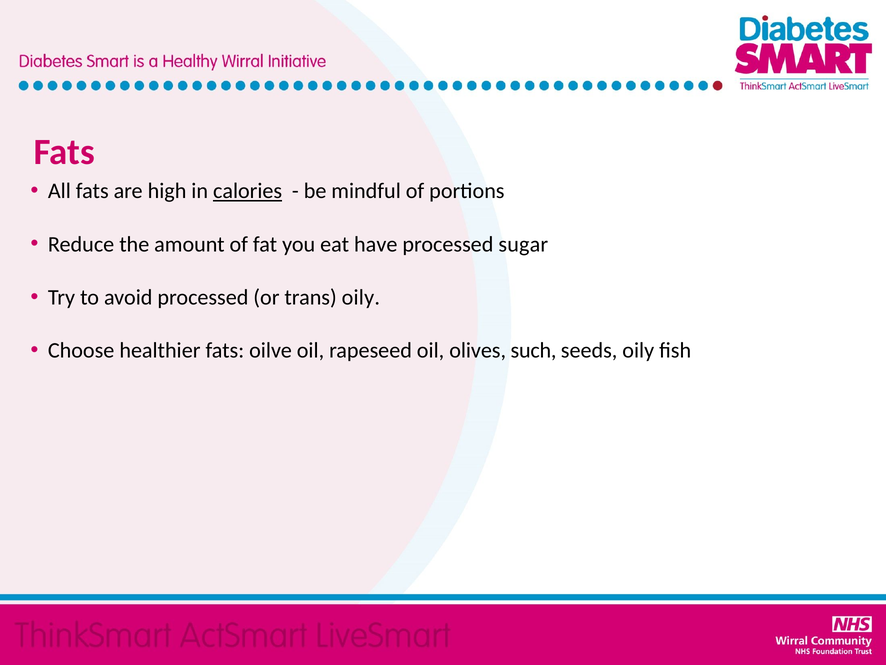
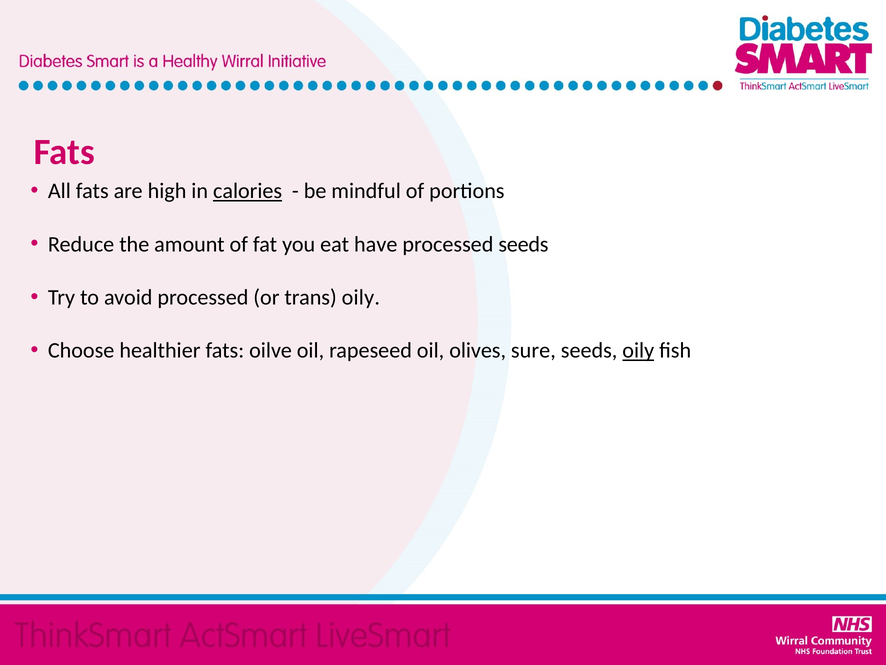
processed sugar: sugar -> seeds
such: such -> sure
oily at (638, 350) underline: none -> present
